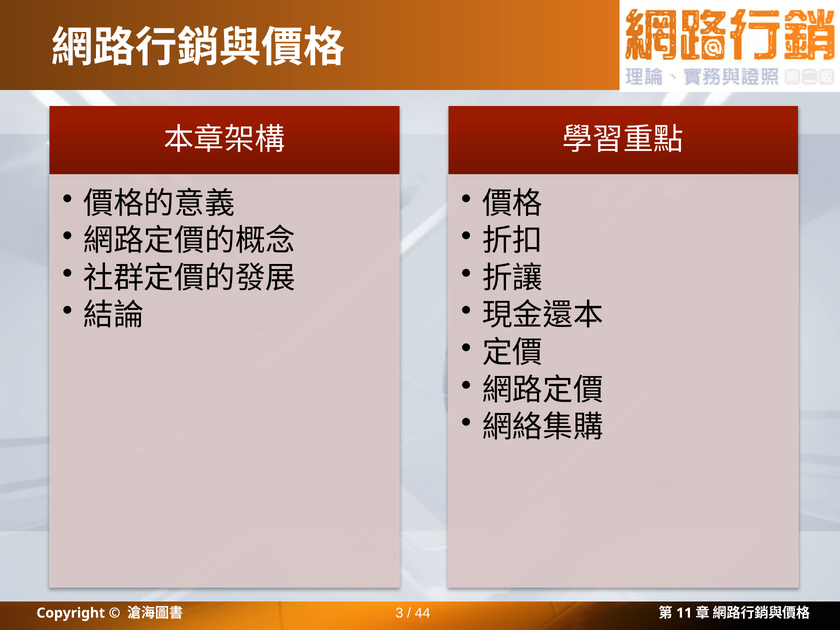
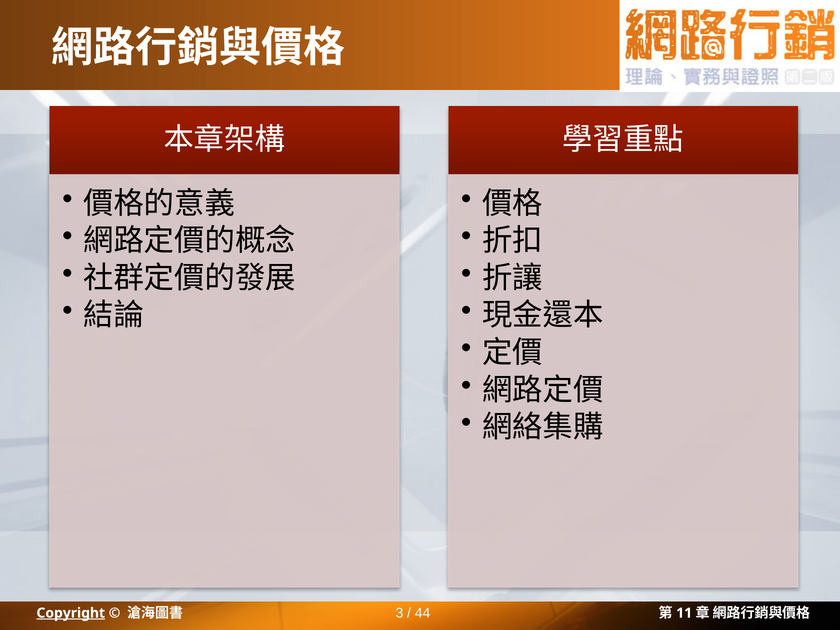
Copyright underline: none -> present
